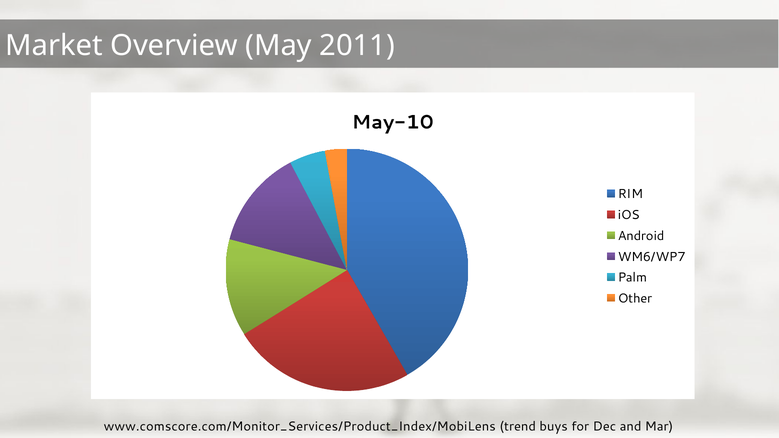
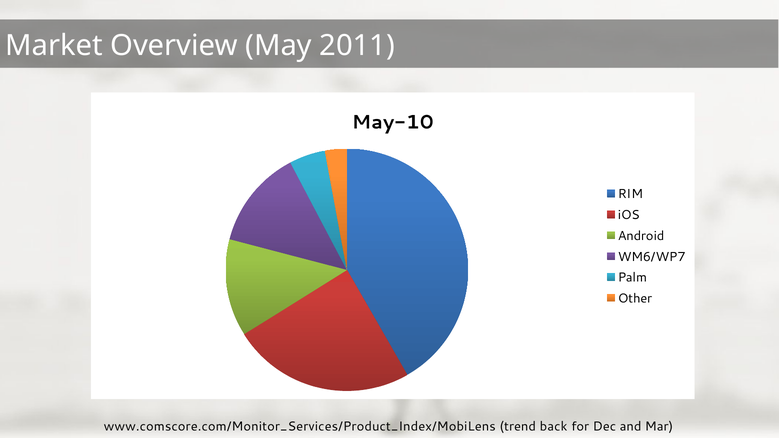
buys: buys -> back
